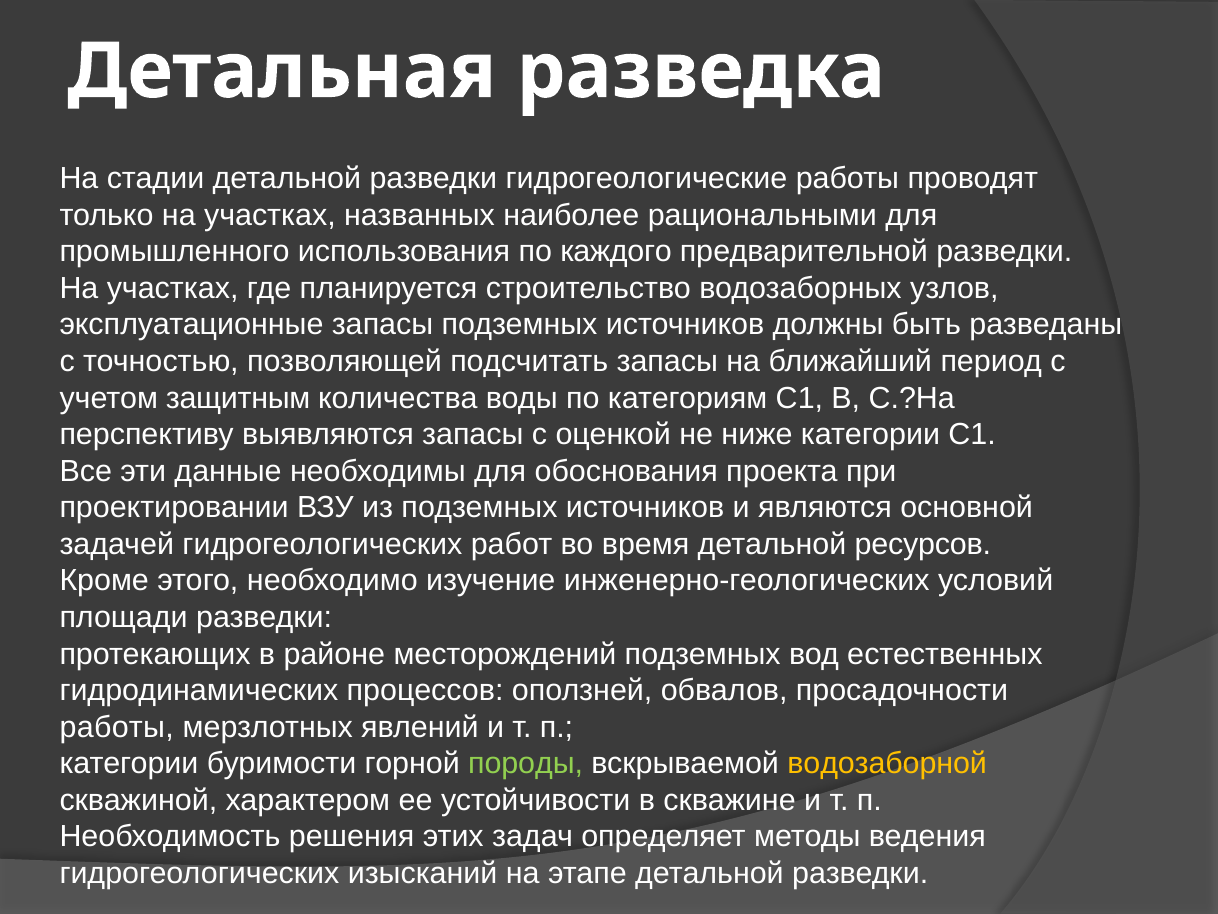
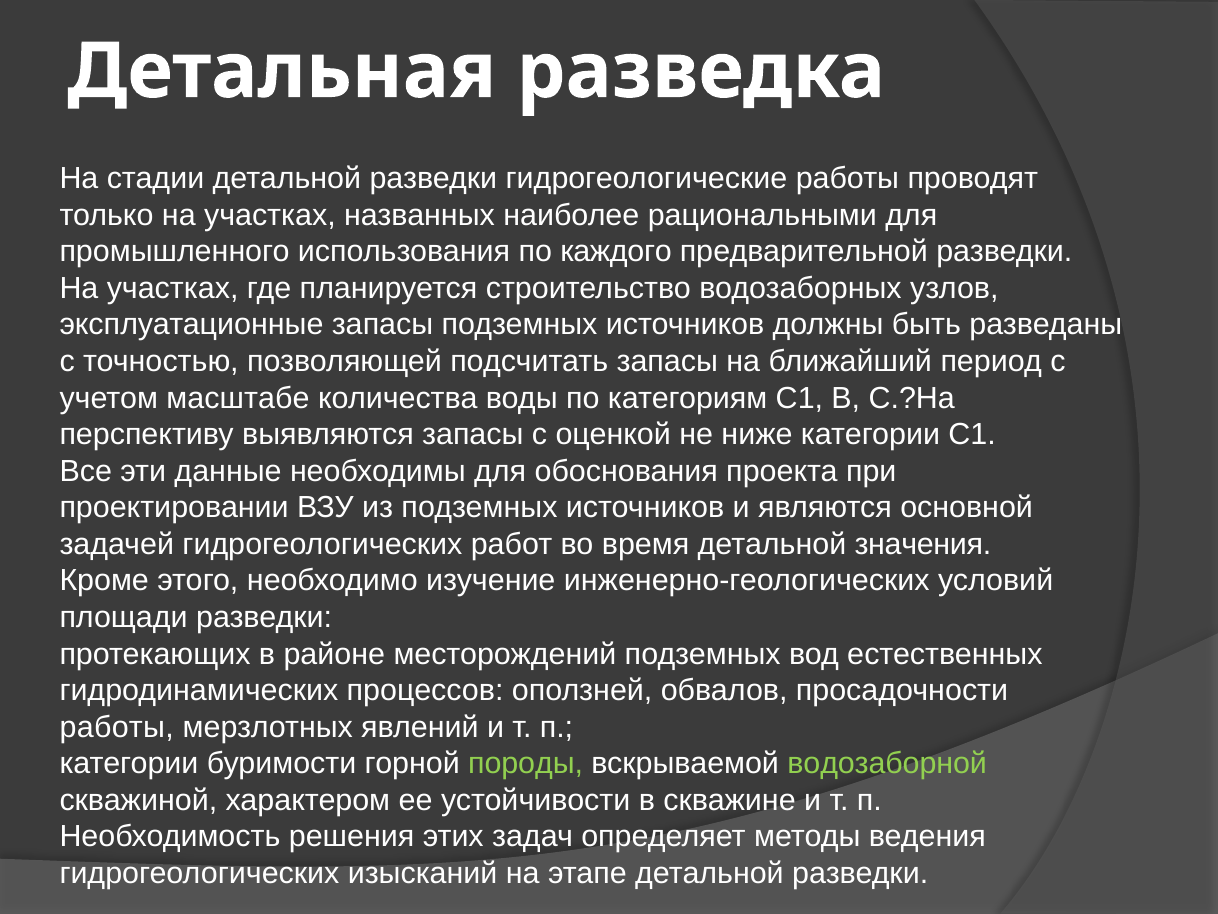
защитным: защитным -> масштабе
ресурсов: ресурсов -> значения
водозаборной colour: yellow -> light green
